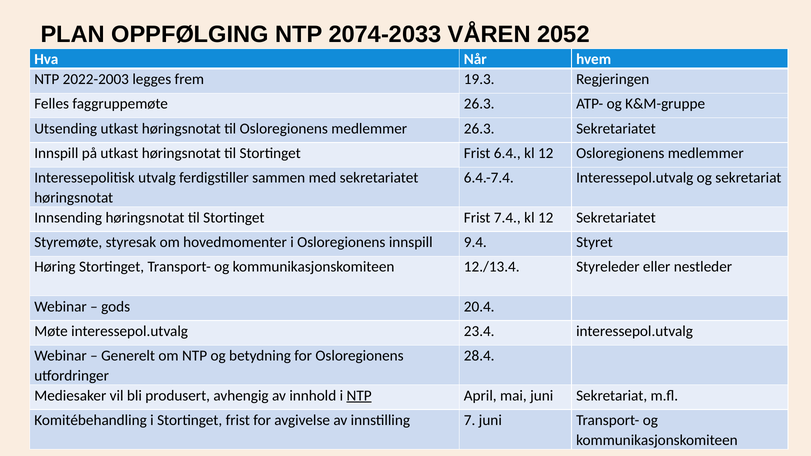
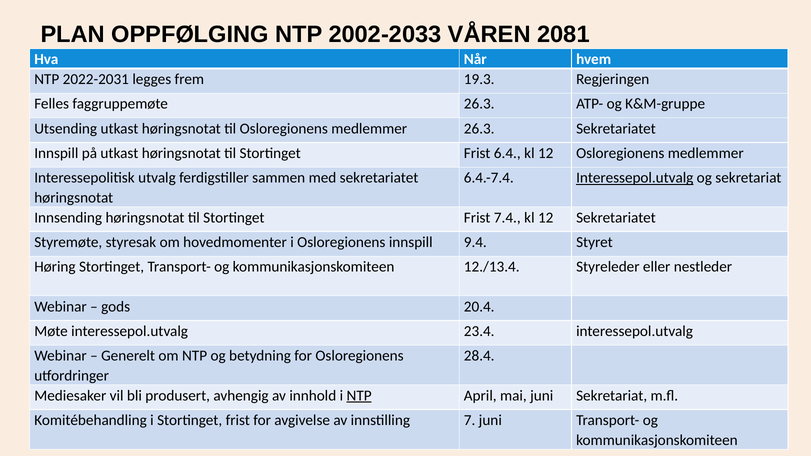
2074-2033: 2074-2033 -> 2002-2033
2052: 2052 -> 2081
2022-2003: 2022-2003 -> 2022-2031
Interessepol.utvalg at (635, 178) underline: none -> present
